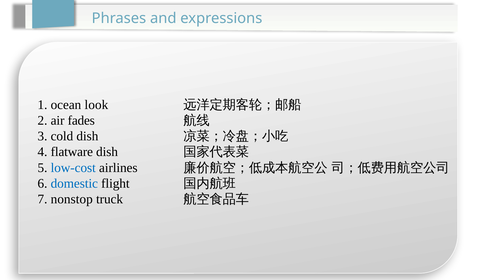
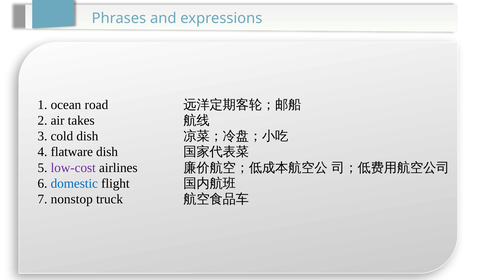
look: look -> road
fades: fades -> takes
low-cost colour: blue -> purple
